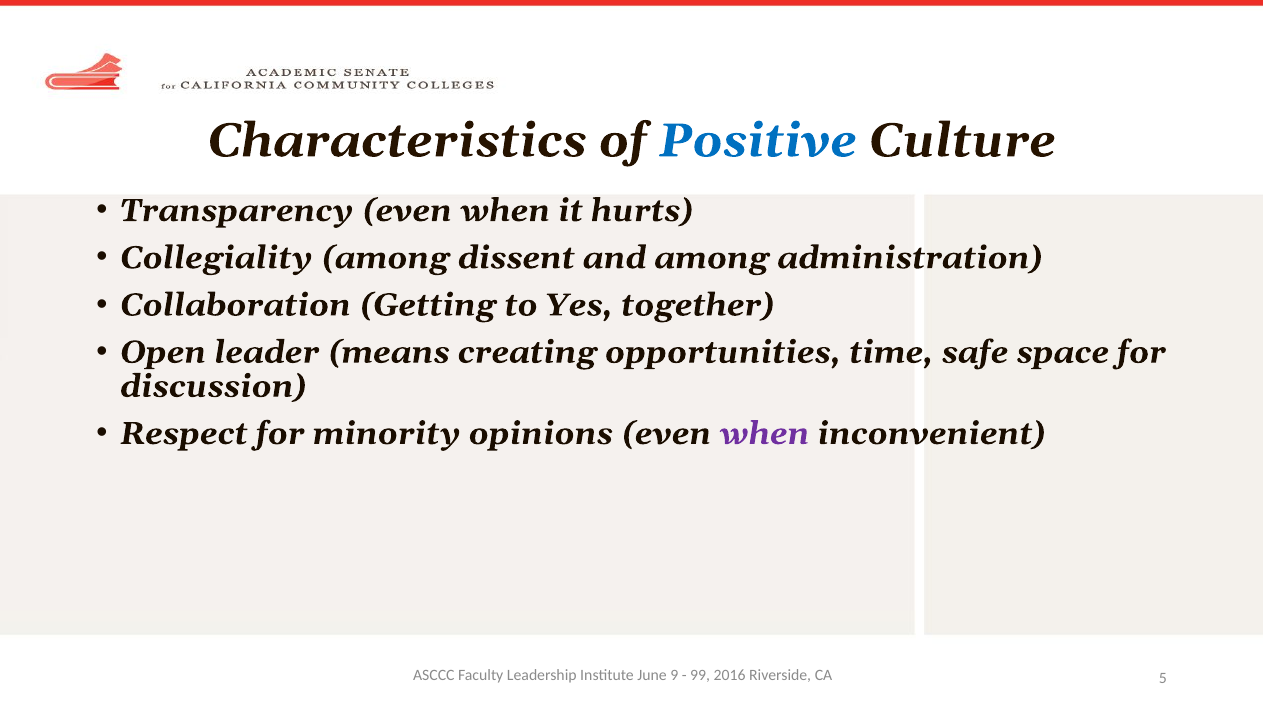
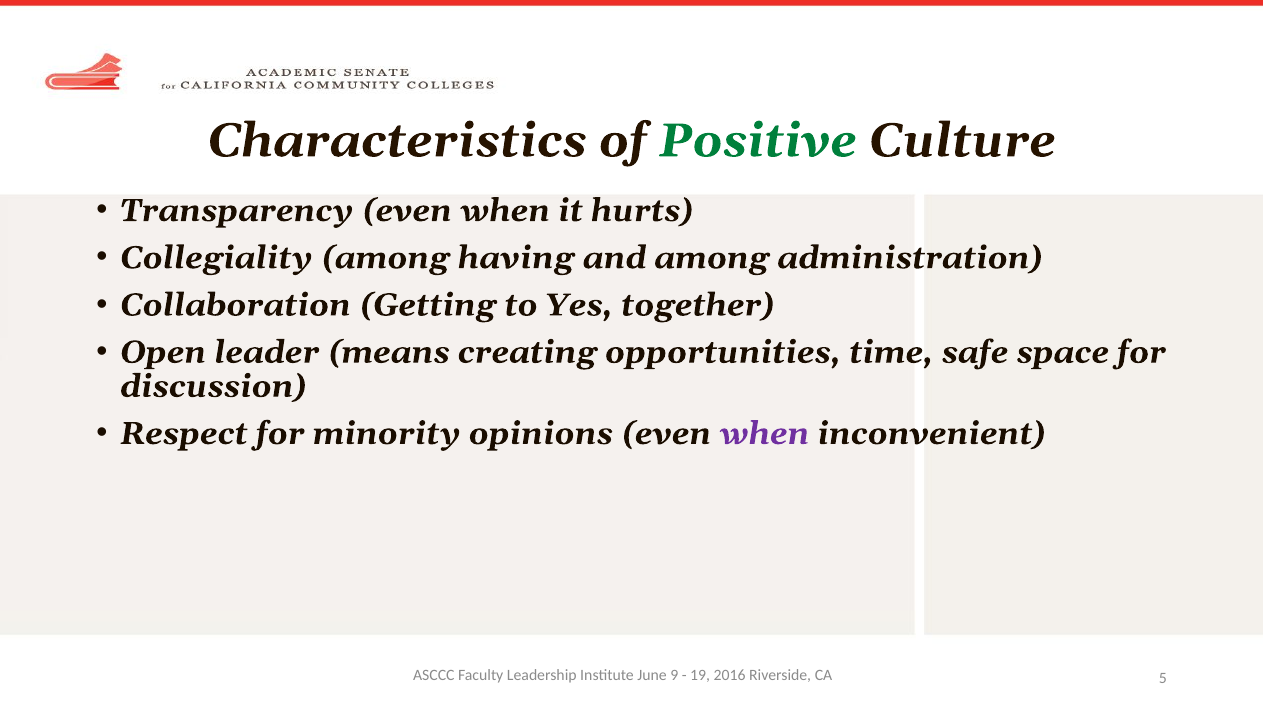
Positive colour: blue -> green
dissent: dissent -> having
99: 99 -> 19
